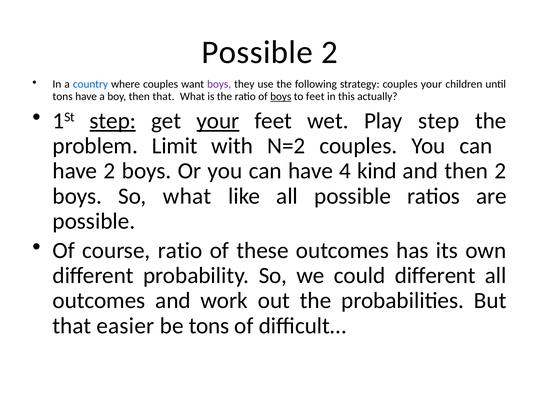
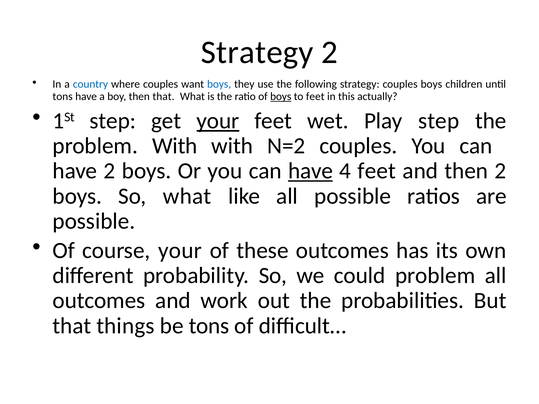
Possible at (257, 52): Possible -> Strategy
boys at (219, 84) colour: purple -> blue
couples your: your -> boys
step at (113, 121) underline: present -> none
problem Limit: Limit -> With
have at (311, 171) underline: none -> present
4 kind: kind -> feet
course ratio: ratio -> your
could different: different -> problem
easier: easier -> things
